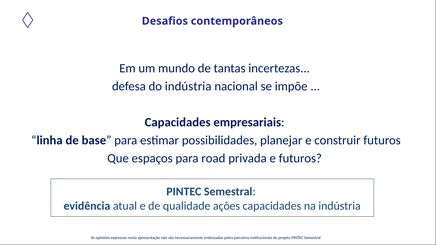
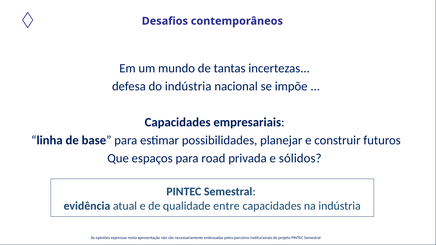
e futuros: futuros -> sólidos
ações: ações -> entre
